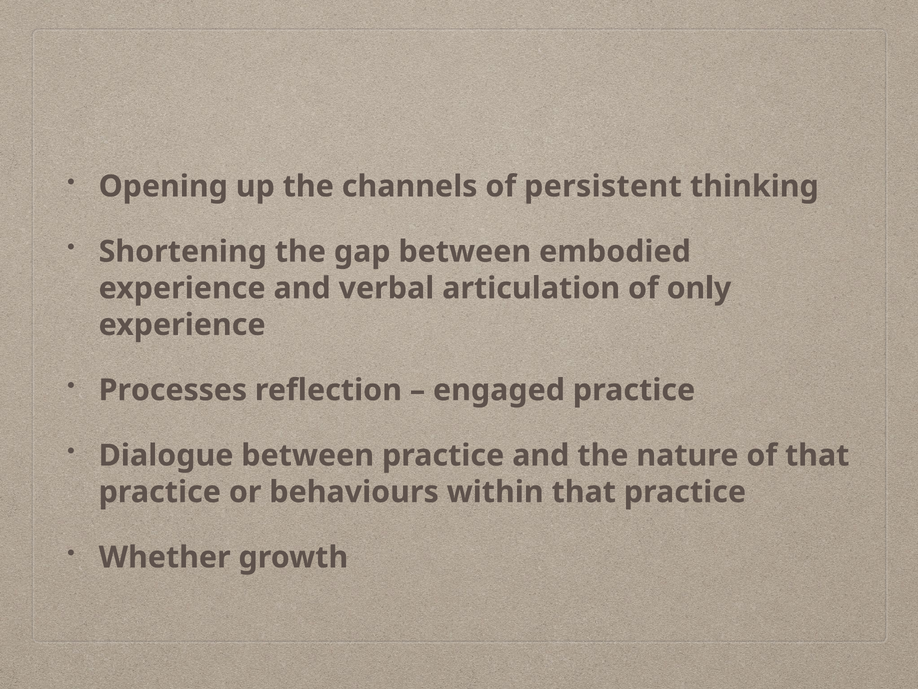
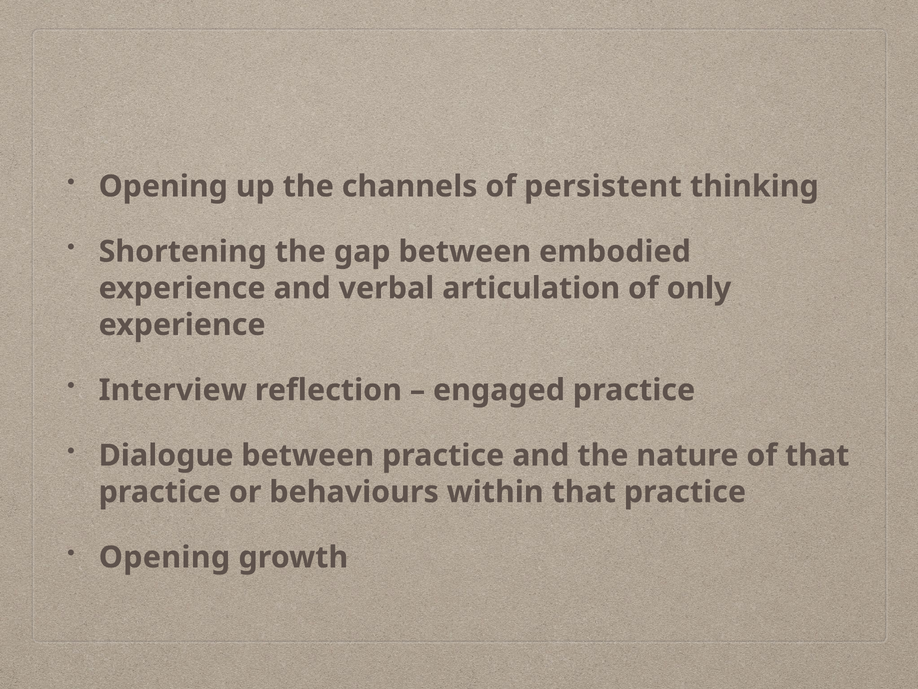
Processes: Processes -> Interview
Whether at (165, 557): Whether -> Opening
